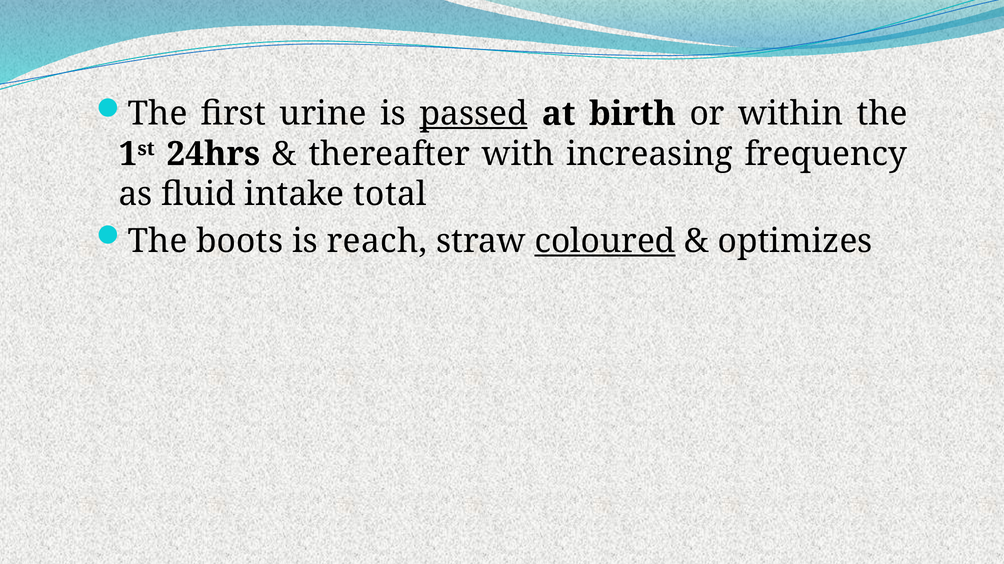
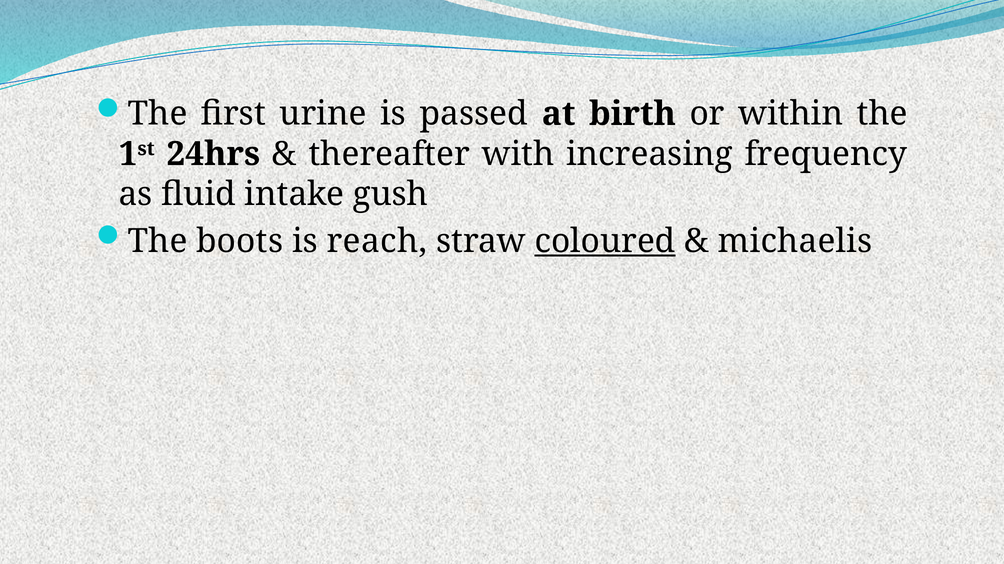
passed underline: present -> none
total: total -> gush
optimizes: optimizes -> michaelis
